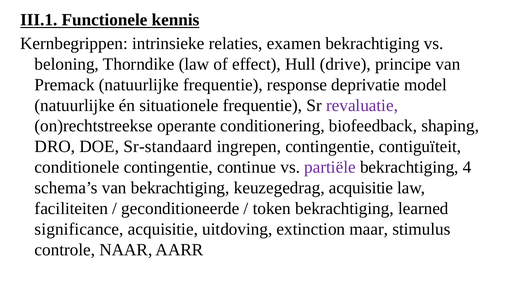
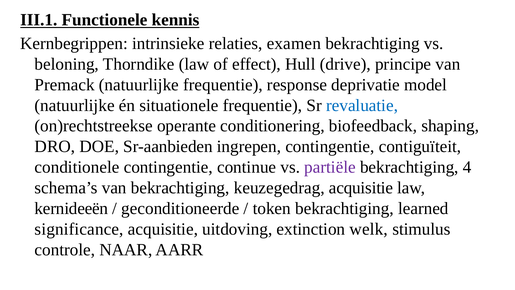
revaluatie colour: purple -> blue
Sr-standaard: Sr-standaard -> Sr-aanbieden
faciliteiten: faciliteiten -> kernideeën
maar: maar -> welk
